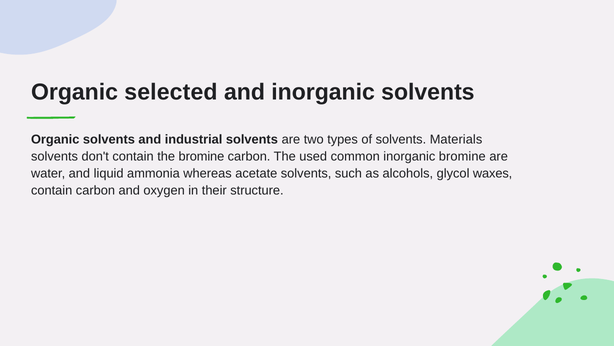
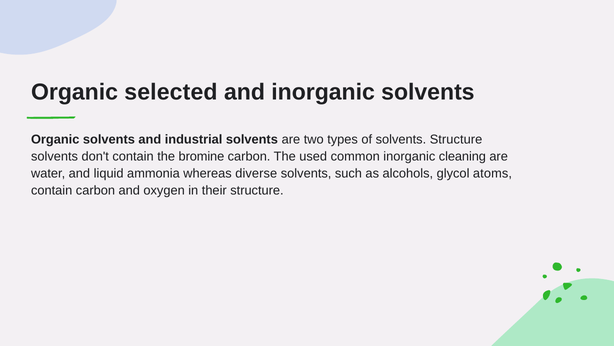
solvents Materials: Materials -> Structure
inorganic bromine: bromine -> cleaning
acetate: acetate -> diverse
waxes: waxes -> atoms
